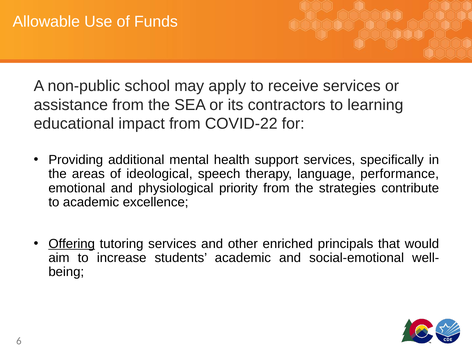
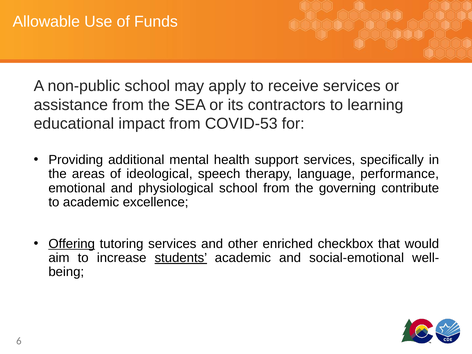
COVID-22: COVID-22 -> COVID-53
physiological priority: priority -> school
strategies: strategies -> governing
principals: principals -> checkbox
students underline: none -> present
